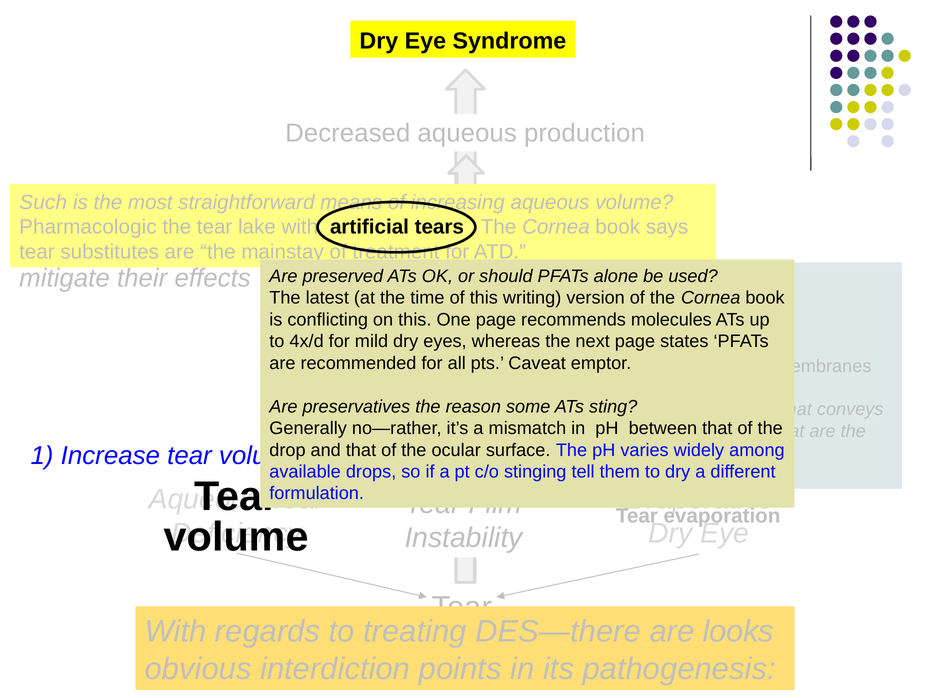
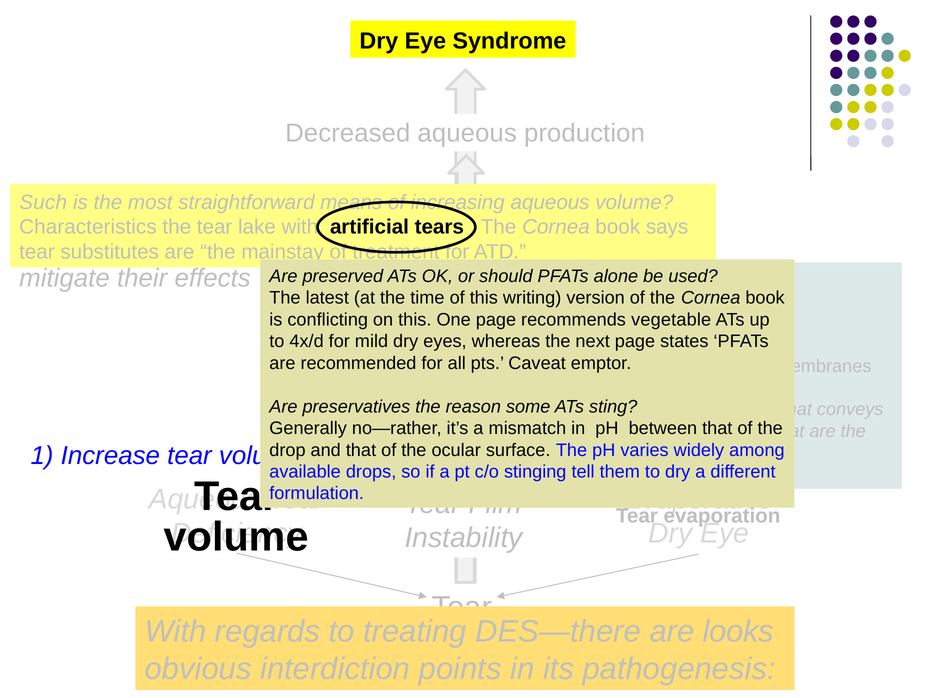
Pharmacologic: Pharmacologic -> Characteristics
recommends molecules: molecules -> vegetable
